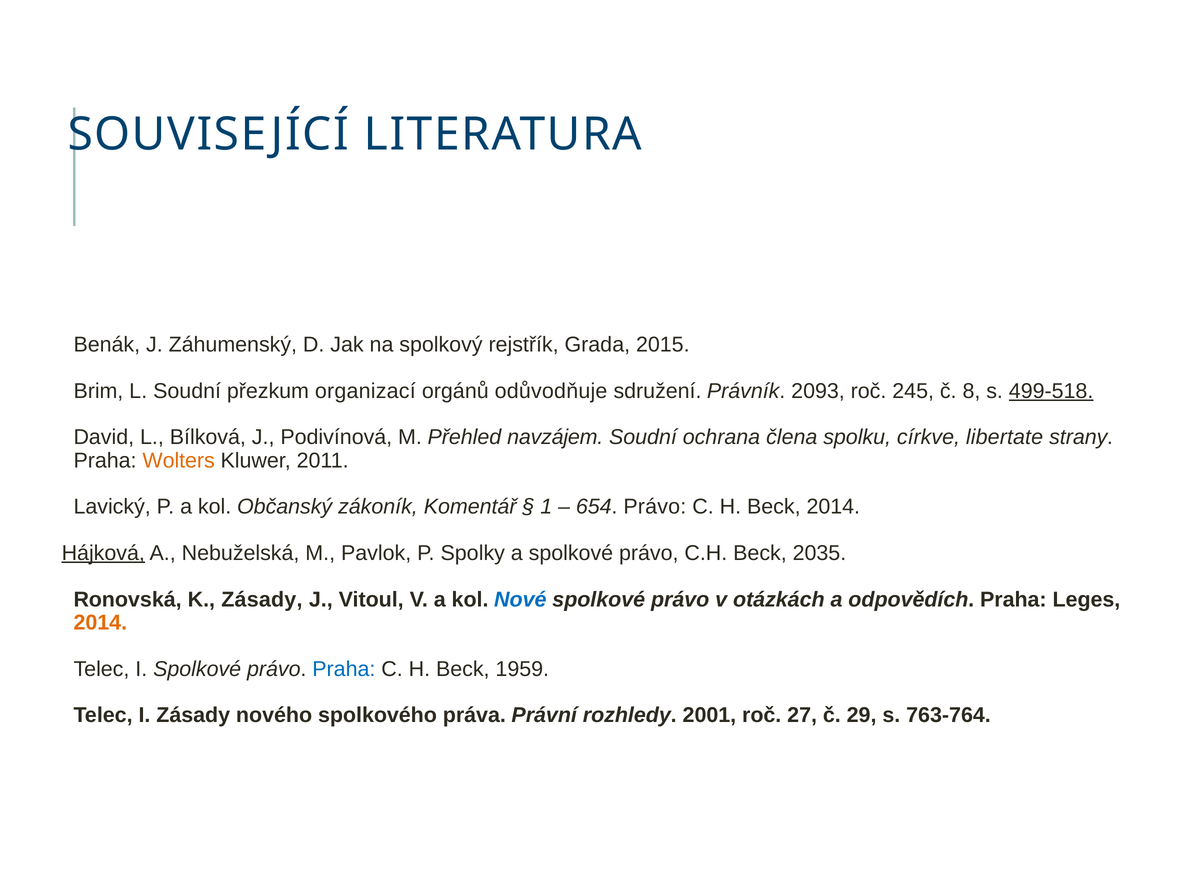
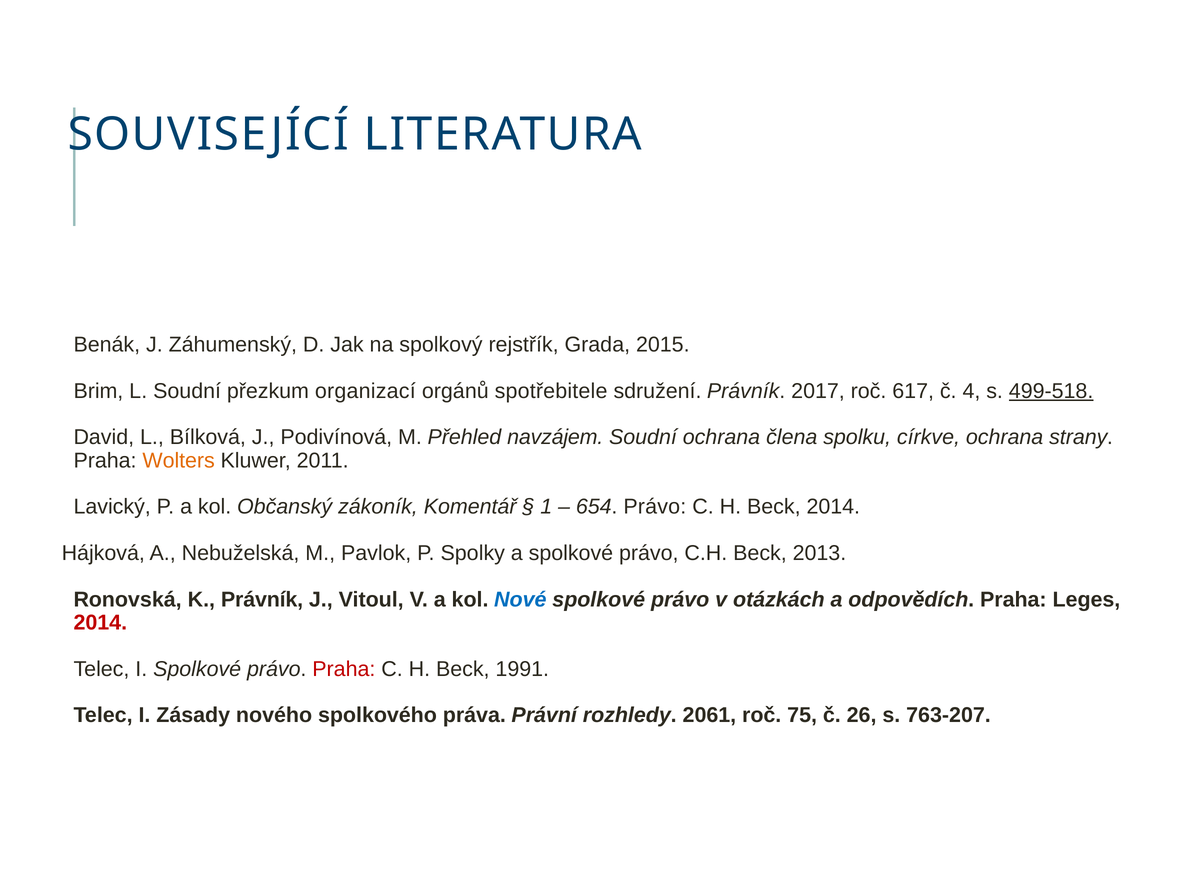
odůvodňuje: odůvodňuje -> spotřebitele
2093: 2093 -> 2017
245: 245 -> 617
8: 8 -> 4
církve libertate: libertate -> ochrana
Hájková underline: present -> none
2035: 2035 -> 2013
K Zásady: Zásady -> Právník
2014 at (100, 623) colour: orange -> red
Praha at (344, 669) colour: blue -> red
1959: 1959 -> 1991
2001: 2001 -> 2061
27: 27 -> 75
29: 29 -> 26
763-764: 763-764 -> 763-207
